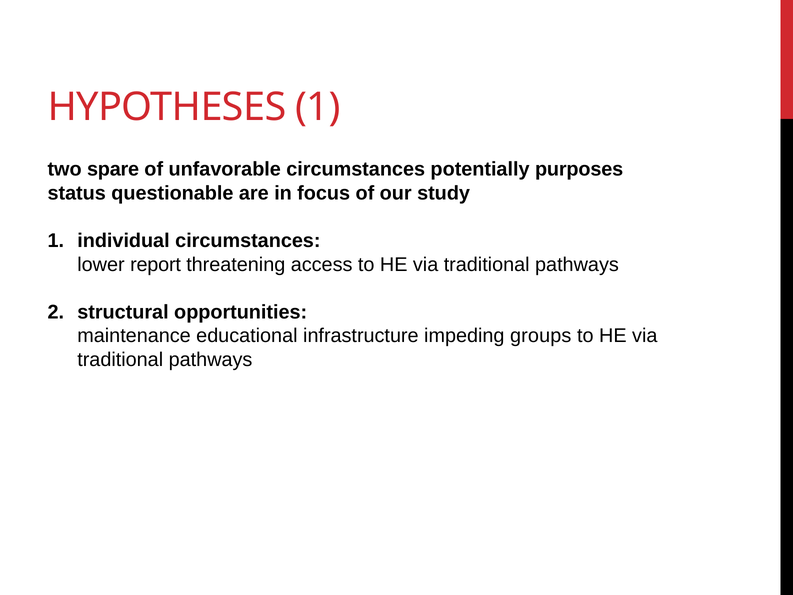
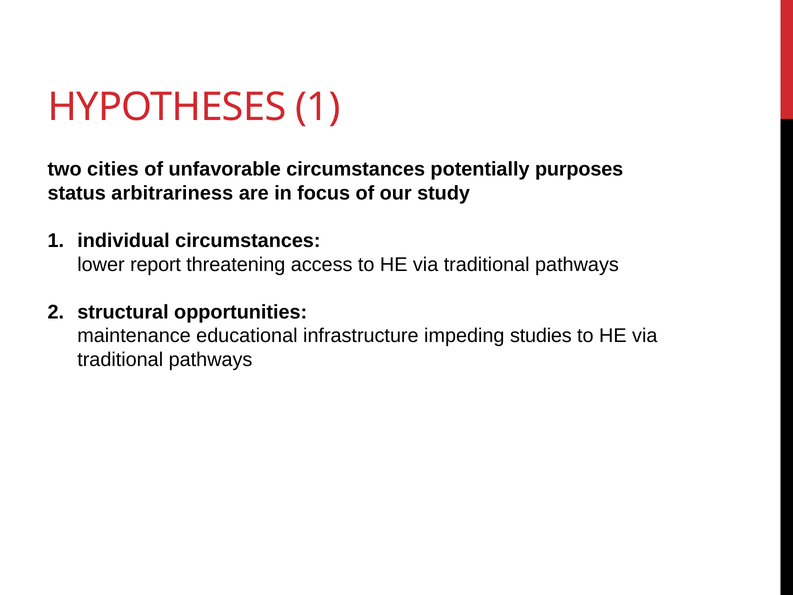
spare: spare -> cities
questionable: questionable -> arbitrariness
groups: groups -> studies
